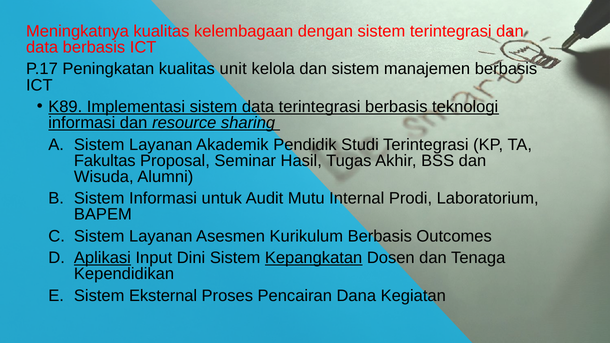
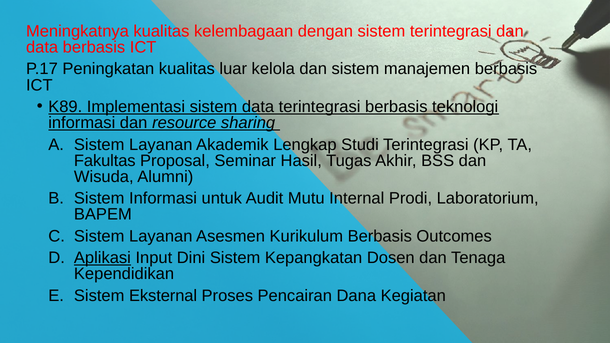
unit: unit -> luar
Pendidik: Pendidik -> Lengkap
Kepangkatan underline: present -> none
